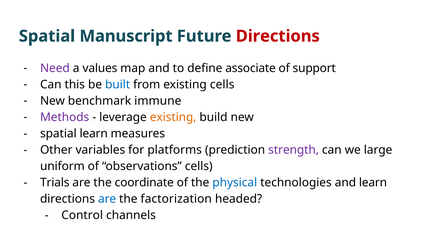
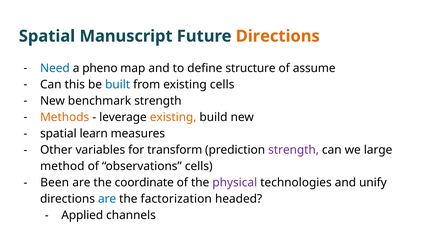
Directions at (278, 36) colour: red -> orange
Need colour: purple -> blue
values: values -> pheno
associate: associate -> structure
support: support -> assume
benchmark immune: immune -> strength
Methods colour: purple -> orange
platforms: platforms -> transform
uniform: uniform -> method
Trials: Trials -> Been
physical colour: blue -> purple
and learn: learn -> unify
Control: Control -> Applied
